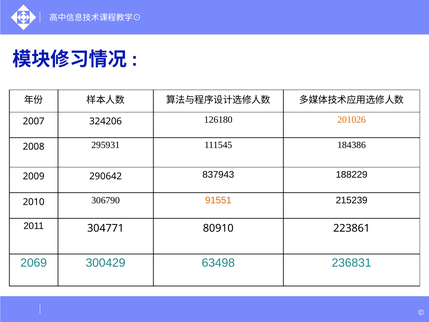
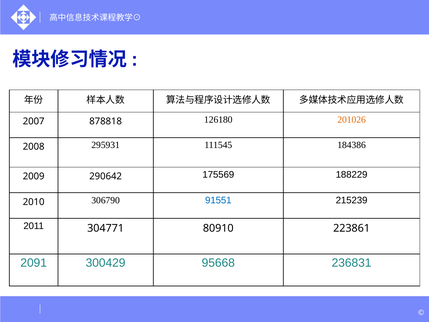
324206: 324206 -> 878818
837943: 837943 -> 175569
91551 colour: orange -> blue
2069: 2069 -> 2091
63498: 63498 -> 95668
